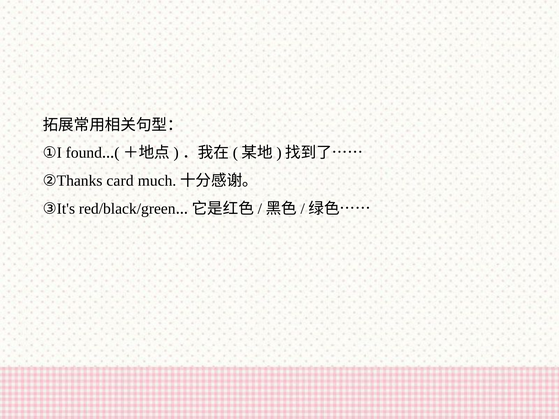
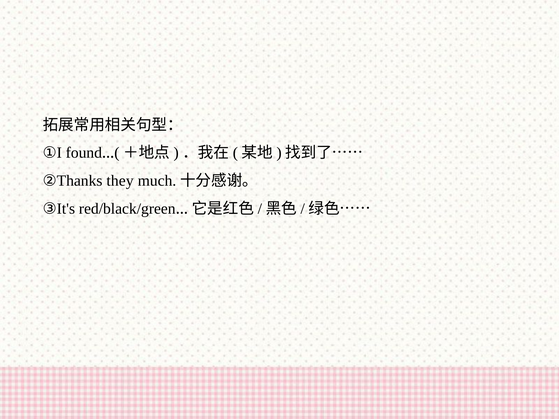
card: card -> they
